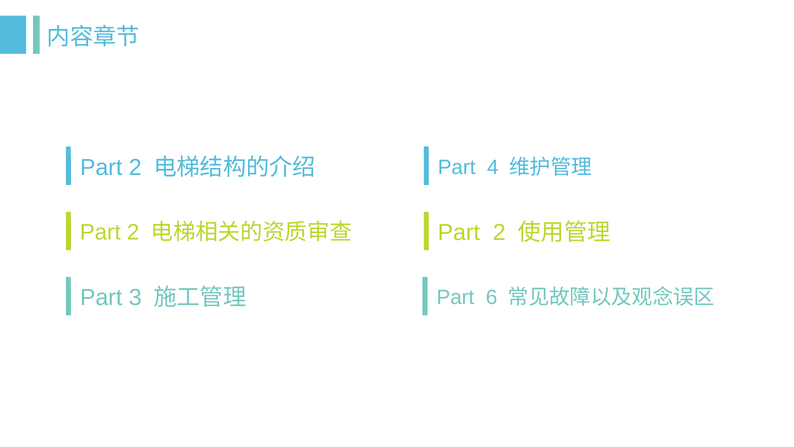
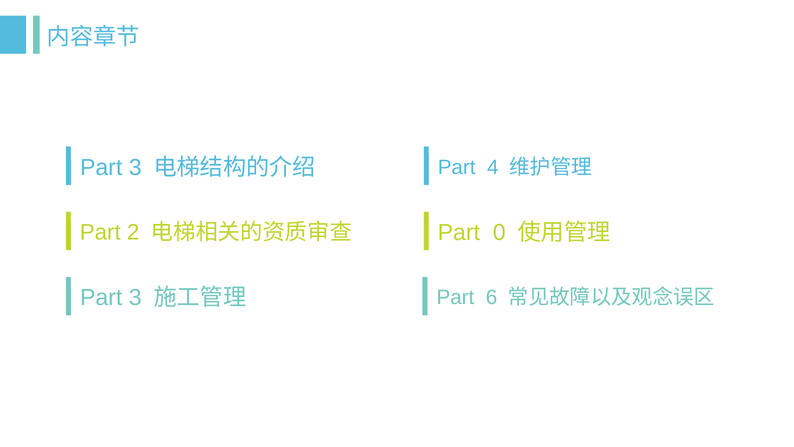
2 at (135, 167): 2 -> 3
2 at (499, 232): 2 -> 0
